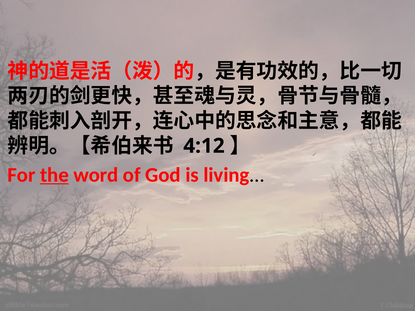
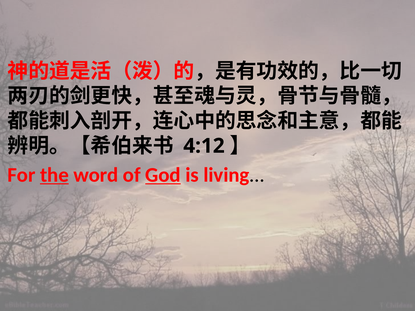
God underline: none -> present
